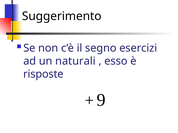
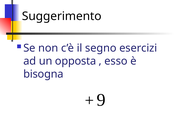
naturali: naturali -> opposta
risposte: risposte -> bisogna
